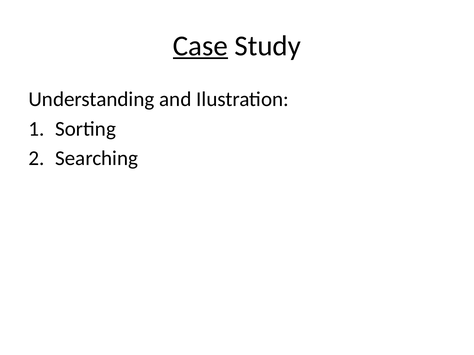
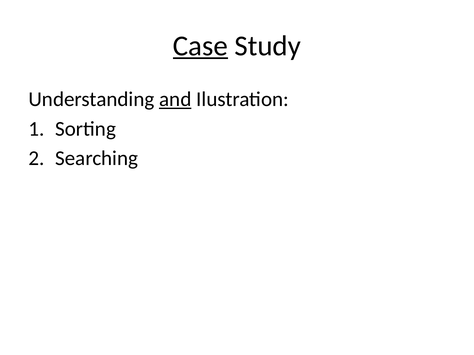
and underline: none -> present
